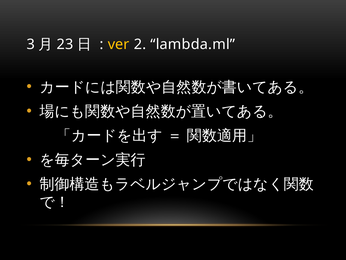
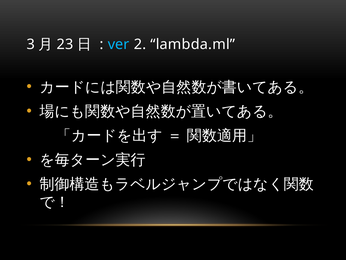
ver colour: yellow -> light blue
